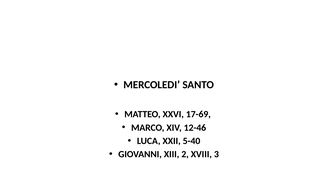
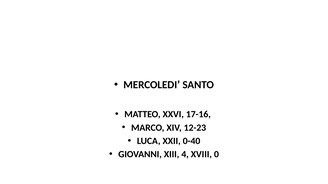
17-69: 17-69 -> 17-16
12-46: 12-46 -> 12-23
5-40: 5-40 -> 0-40
2: 2 -> 4
3: 3 -> 0
